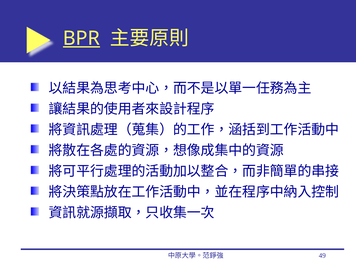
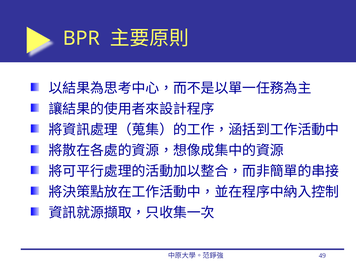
BPR underline: present -> none
